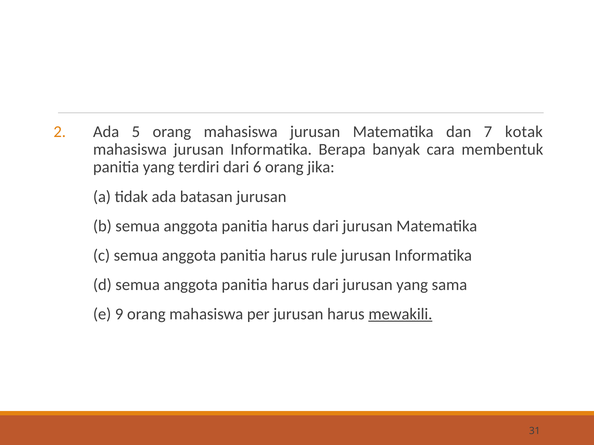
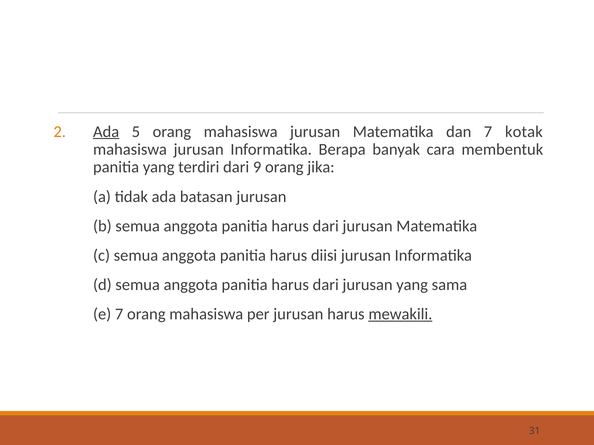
Ada at (106, 132) underline: none -> present
6: 6 -> 9
rule: rule -> diisi
e 9: 9 -> 7
